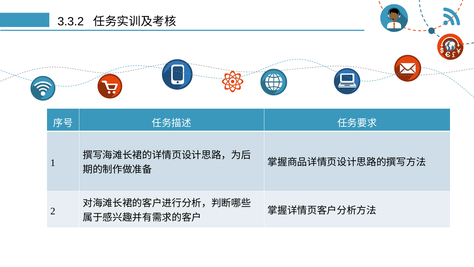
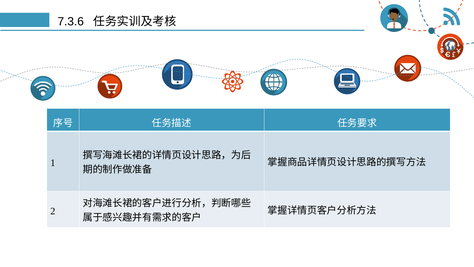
3.3.2: 3.3.2 -> 7.3.6
